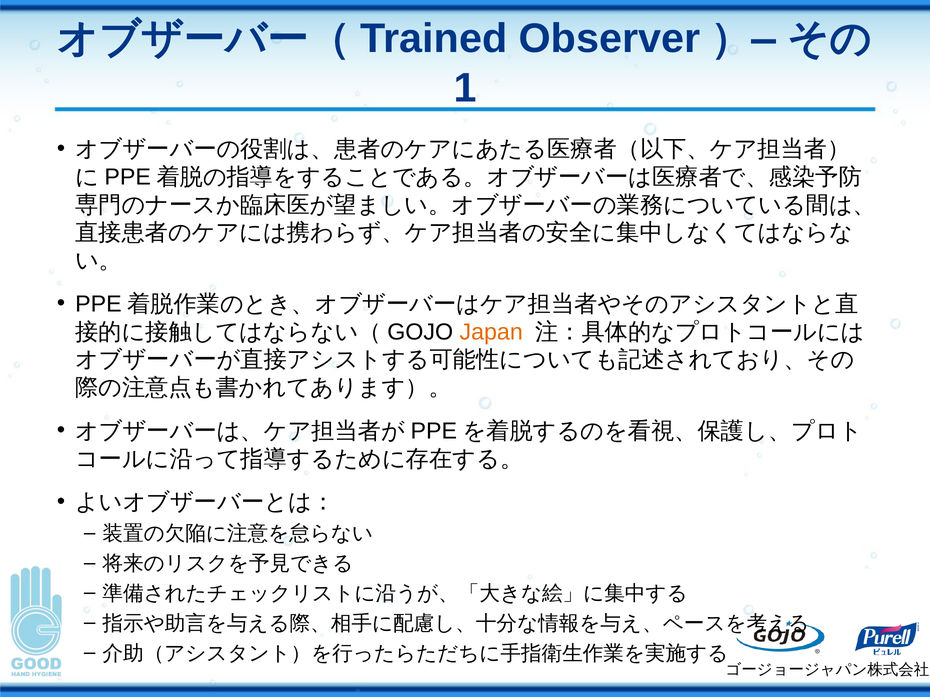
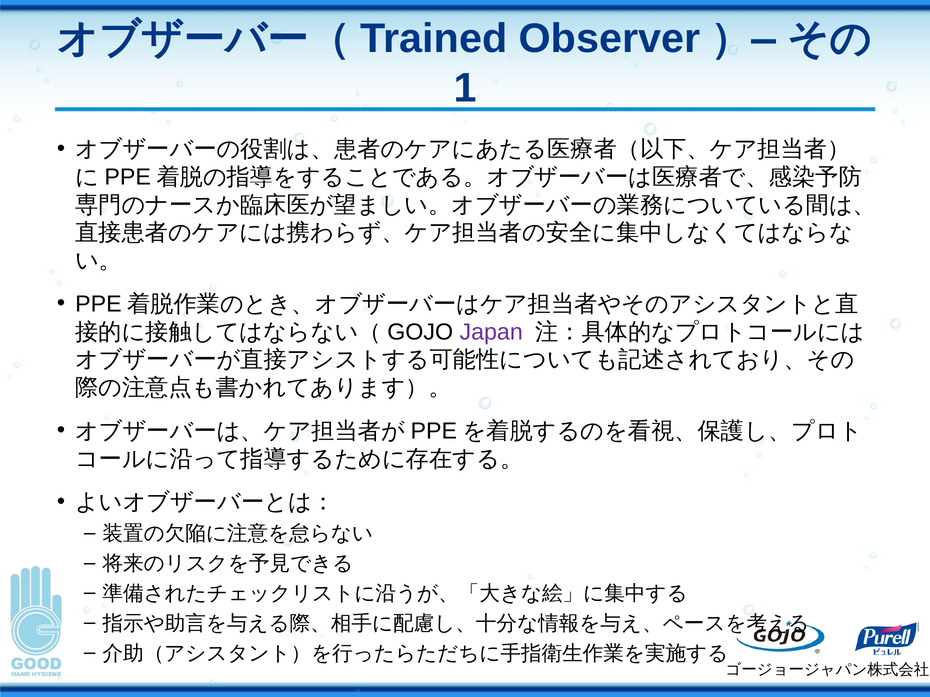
Japan colour: orange -> purple
